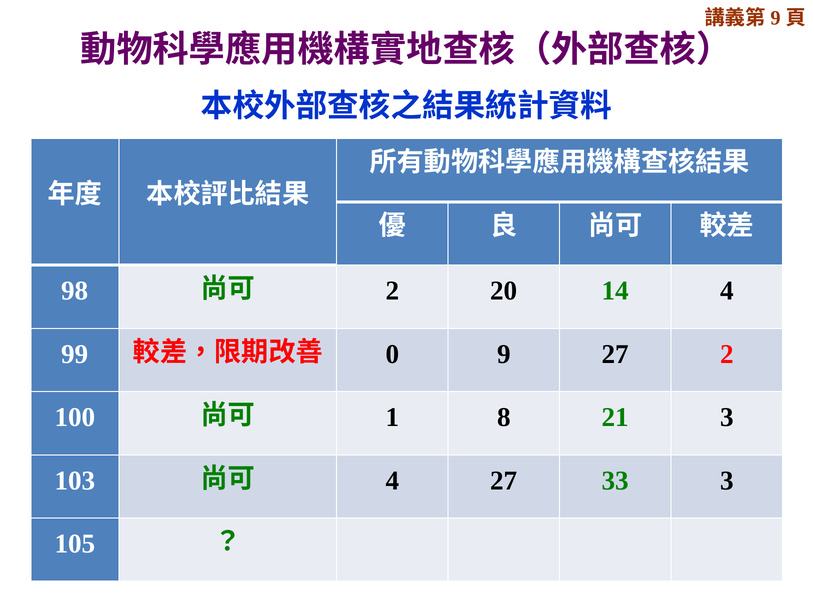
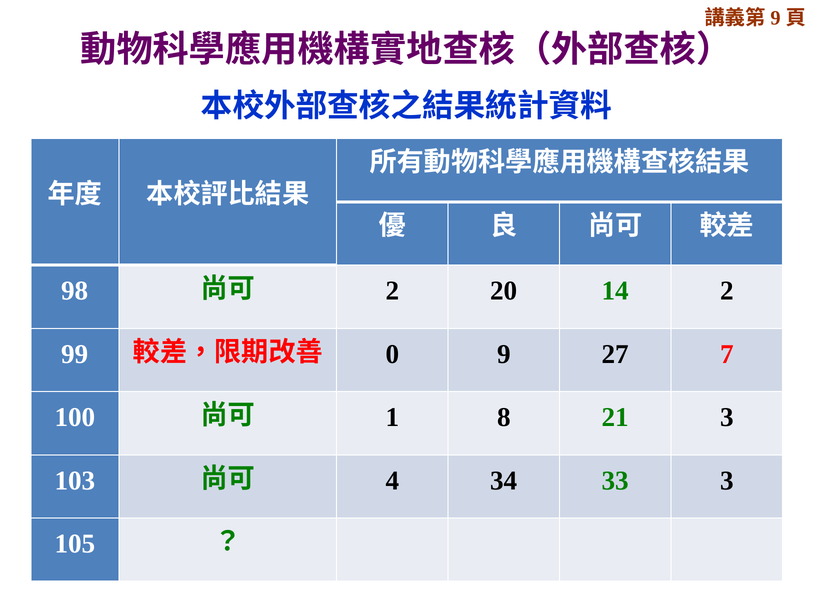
14 4: 4 -> 2
27 2: 2 -> 7
4 27: 27 -> 34
